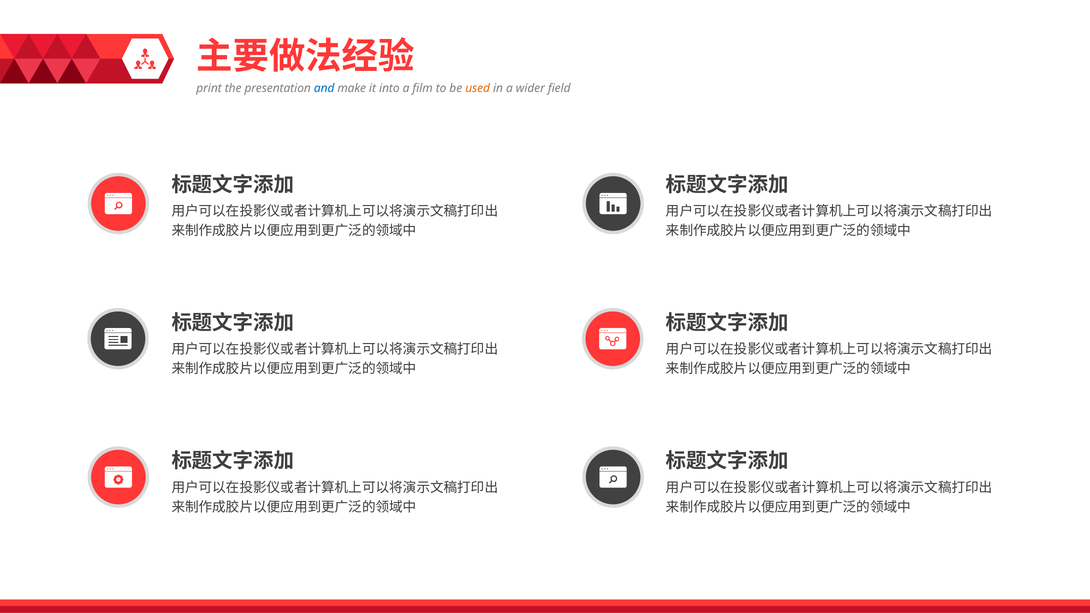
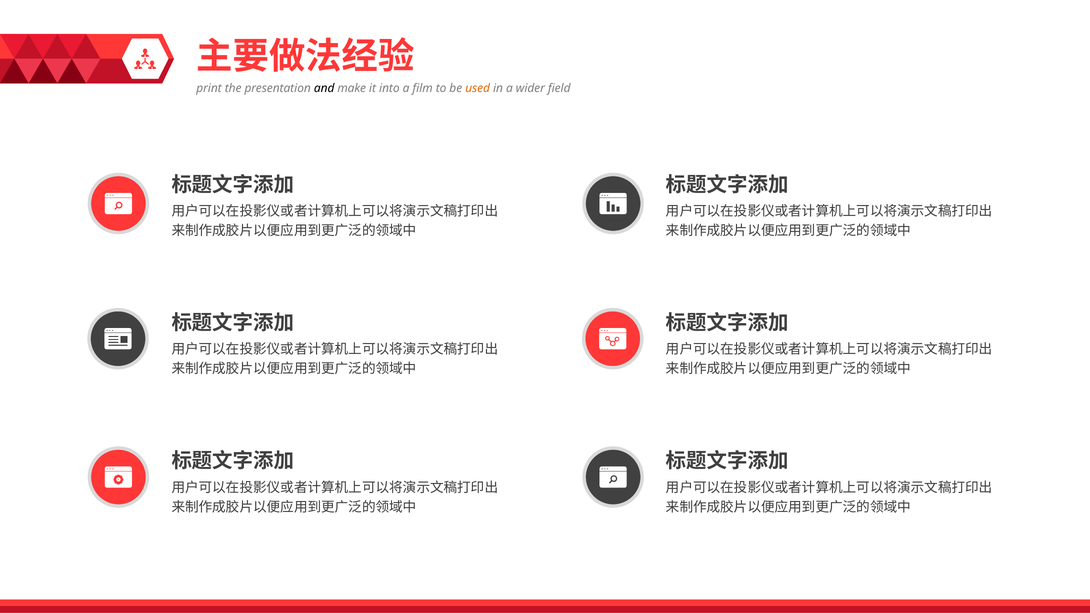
and colour: blue -> black
